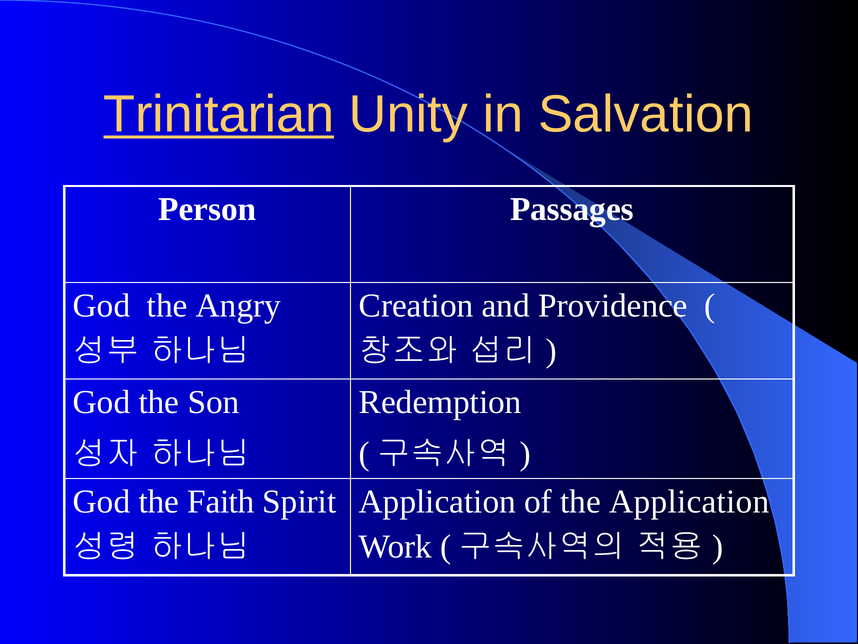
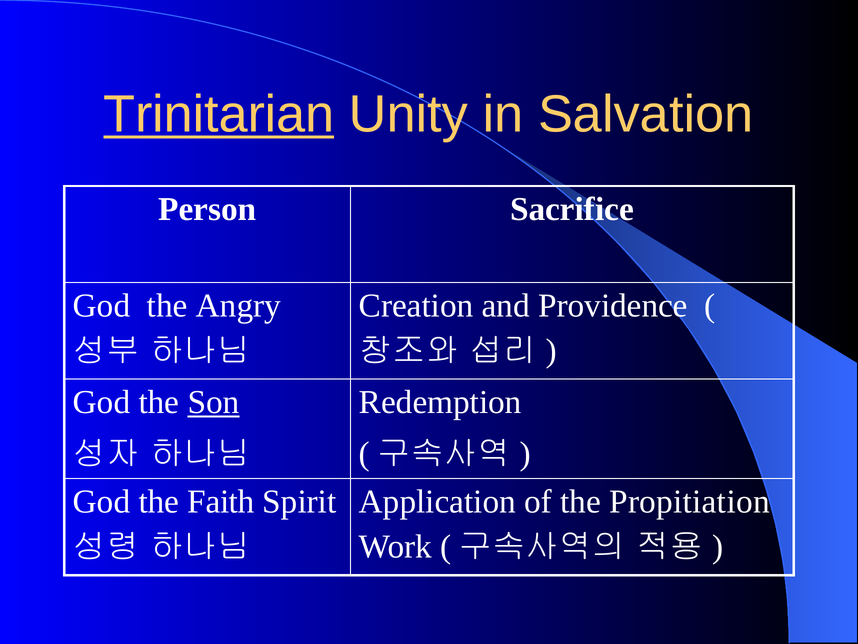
Passages: Passages -> Sacrifice
Son underline: none -> present
the Application: Application -> Propitiation
